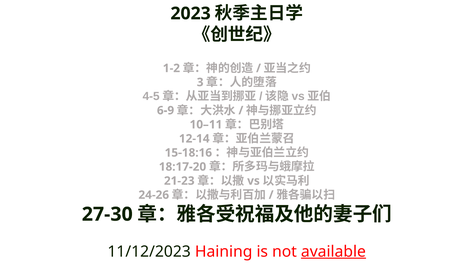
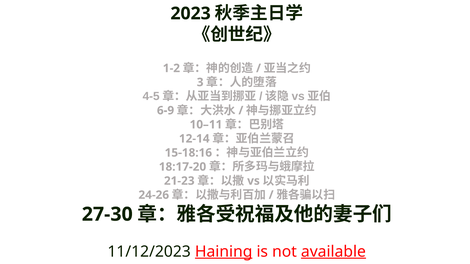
Haining underline: none -> present
